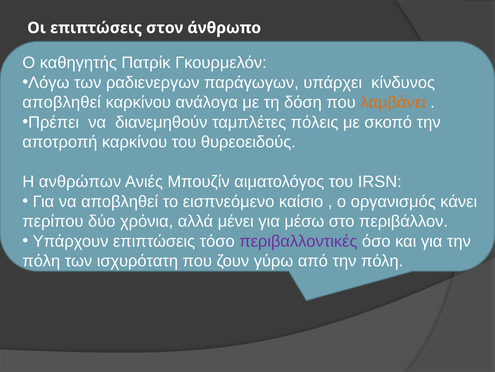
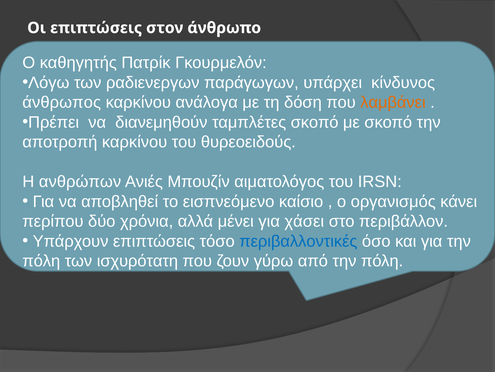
αποβληθεί at (62, 102): αποβληθεί -> άνθρωπος
ταμπλέτες πόλεις: πόλεις -> σκοπό
μέσω: μέσω -> χάσει
περιβαλλοντικές colour: purple -> blue
